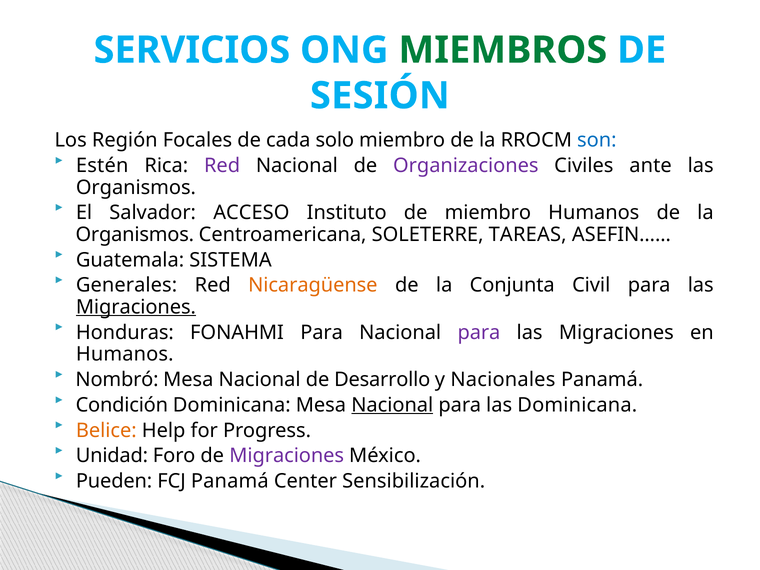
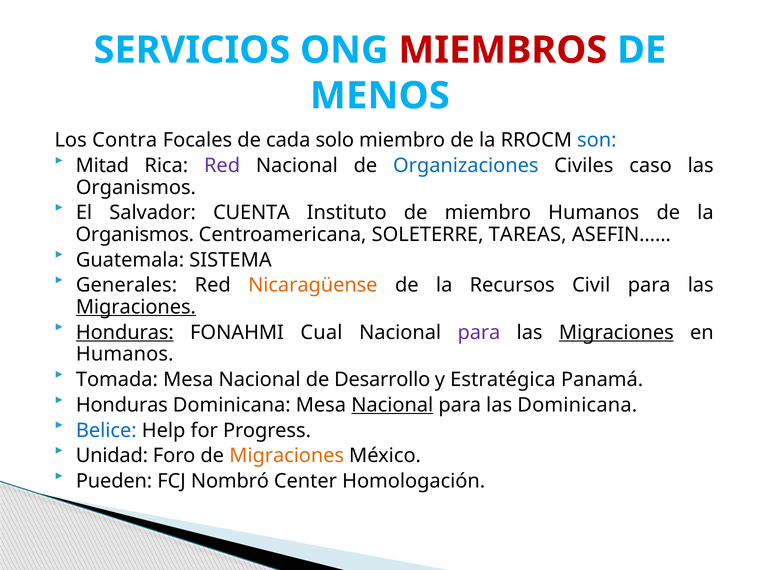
MIEMBROS colour: green -> red
SESIÓN: SESIÓN -> MENOS
Región: Región -> Contra
Estén: Estén -> Mitad
Organizaciones colour: purple -> blue
ante: ante -> caso
ACCESO: ACCESO -> CUENTA
Conjunta: Conjunta -> Recursos
Honduras at (125, 332) underline: none -> present
FONAHMI Para: Para -> Cual
Migraciones at (616, 332) underline: none -> present
Nombró: Nombró -> Tomada
Nacionales: Nacionales -> Estratégica
Condición at (122, 405): Condición -> Honduras
Belice colour: orange -> blue
Migraciones at (287, 456) colour: purple -> orange
FCJ Panamá: Panamá -> Nombró
Sensibilización: Sensibilización -> Homologación
